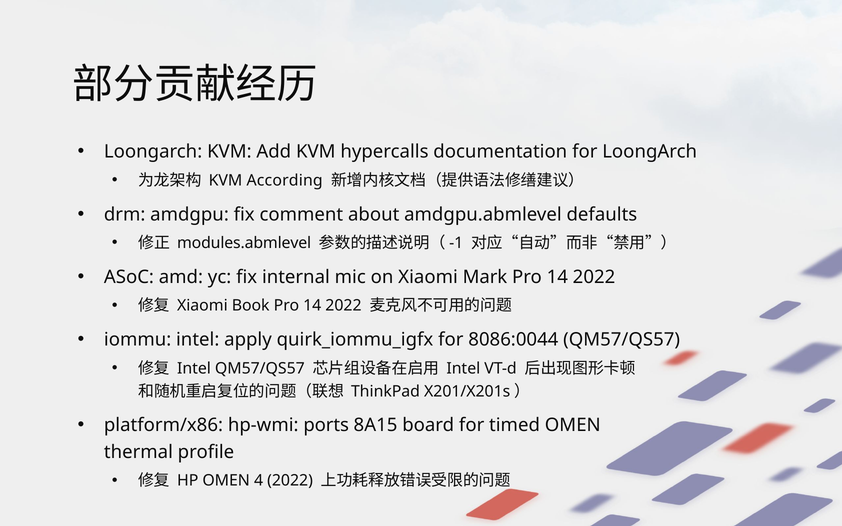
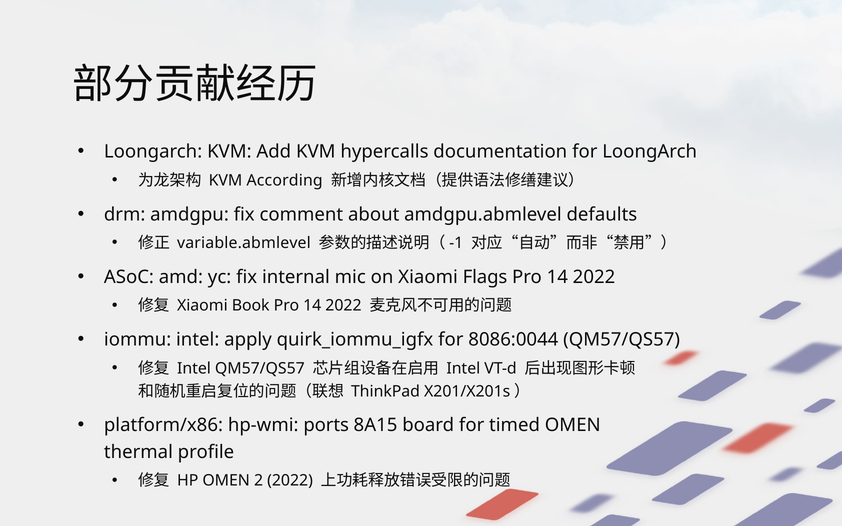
modules.abmlevel: modules.abmlevel -> variable.abmlevel
Mark: Mark -> Flags
4: 4 -> 2
